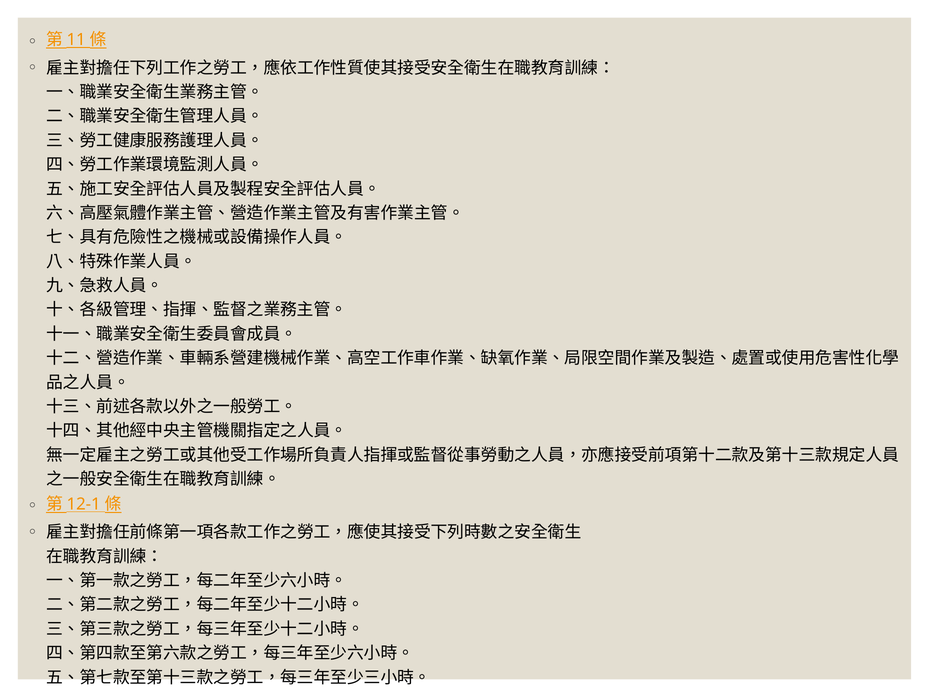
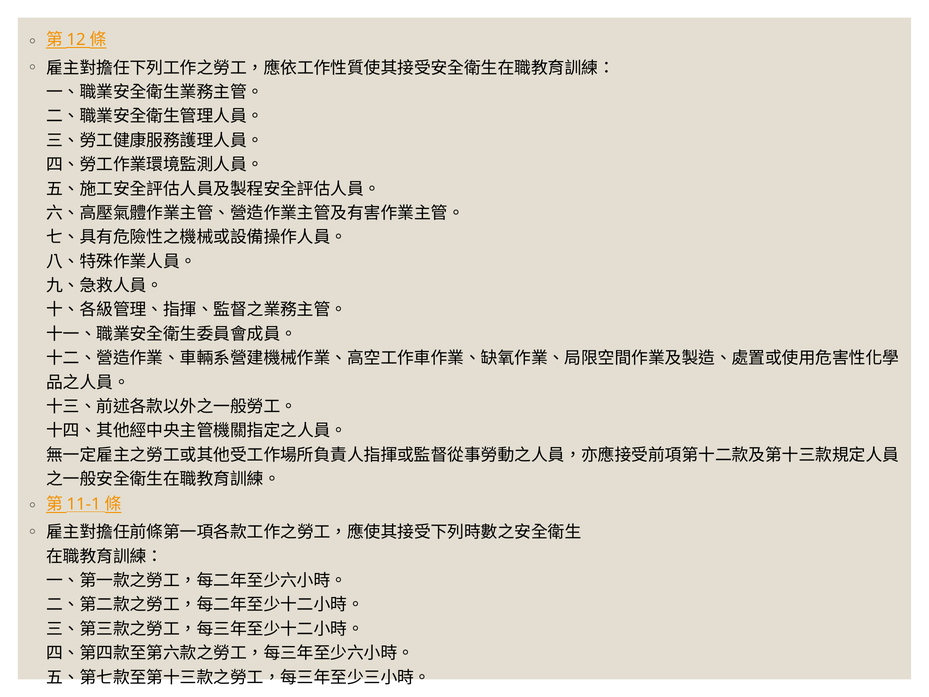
11: 11 -> 12
12-1: 12-1 -> 11-1
